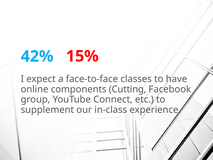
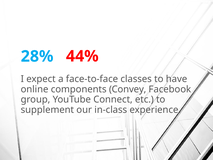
15%: 15% -> 44%
42%: 42% -> 28%
Cutting: Cutting -> Convey
